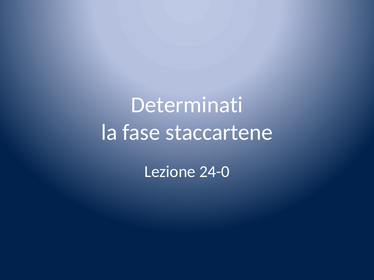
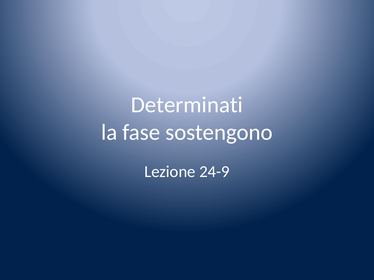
staccartene: staccartene -> sostengono
24-0: 24-0 -> 24-9
